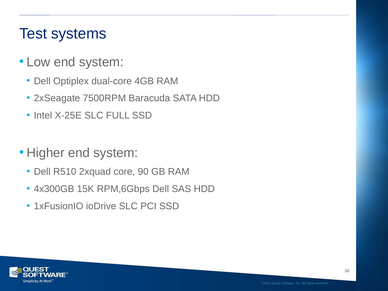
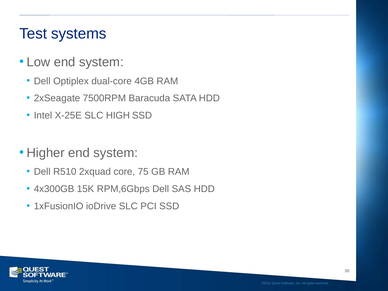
FULL: FULL -> HIGH
90: 90 -> 75
